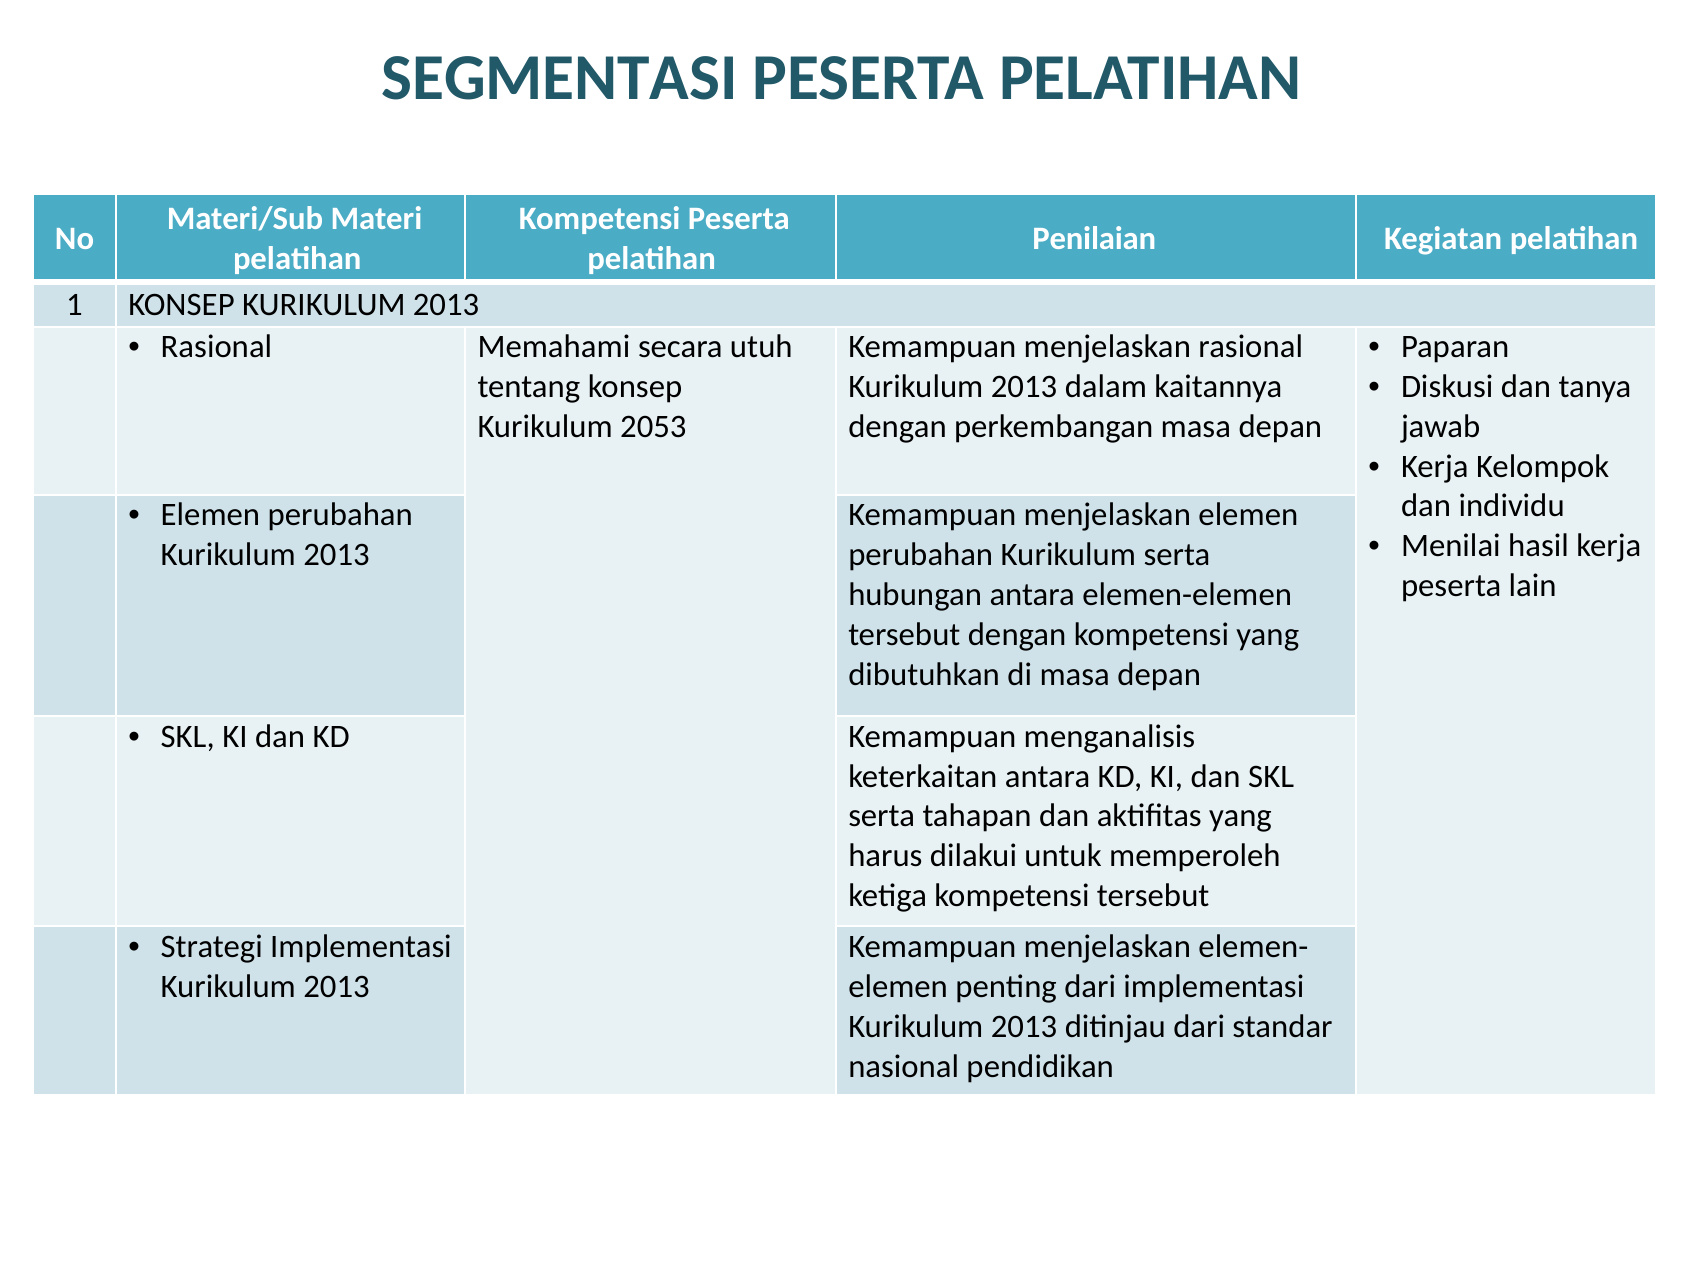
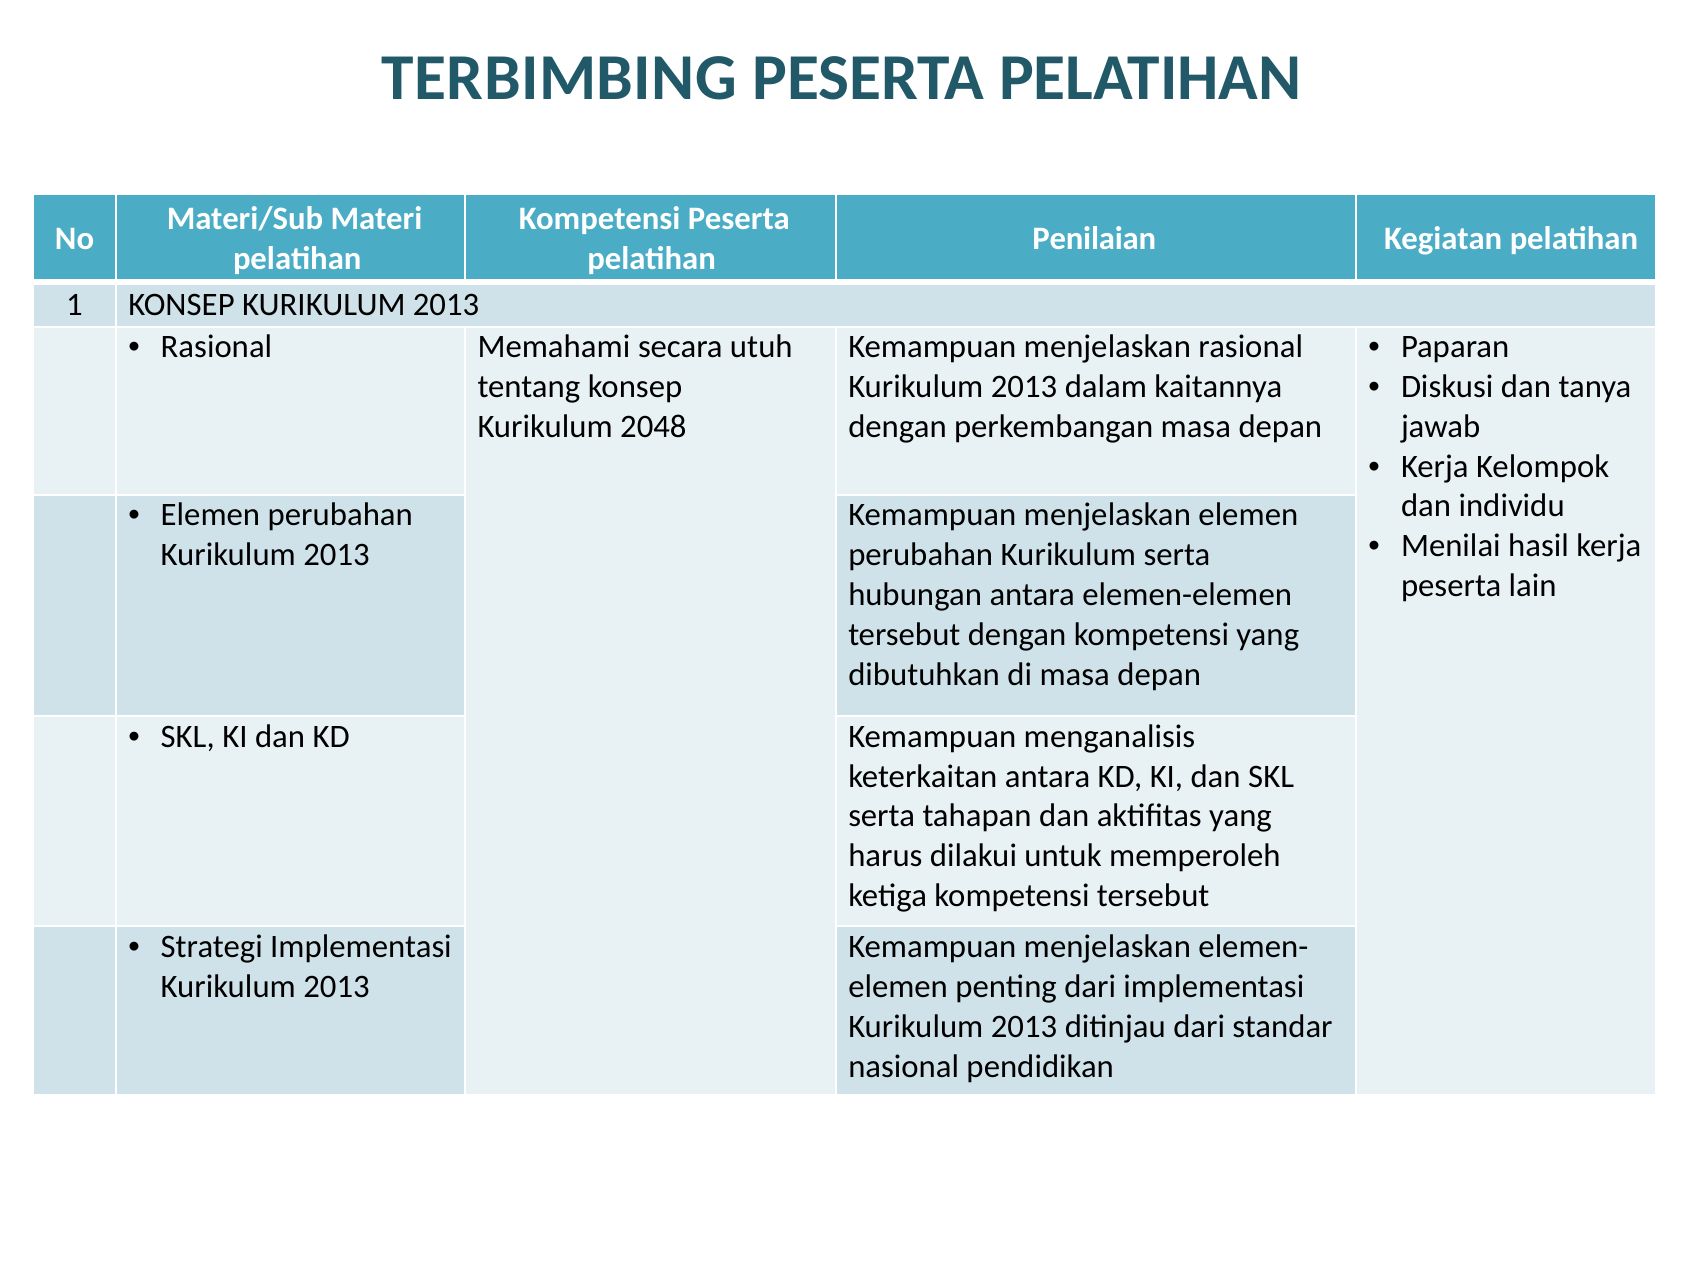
SEGMENTASI: SEGMENTASI -> TERBIMBING
2053: 2053 -> 2048
